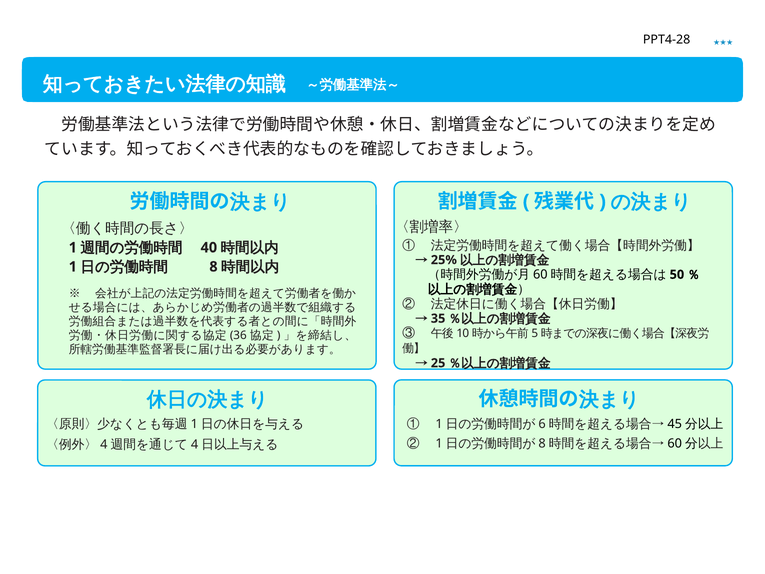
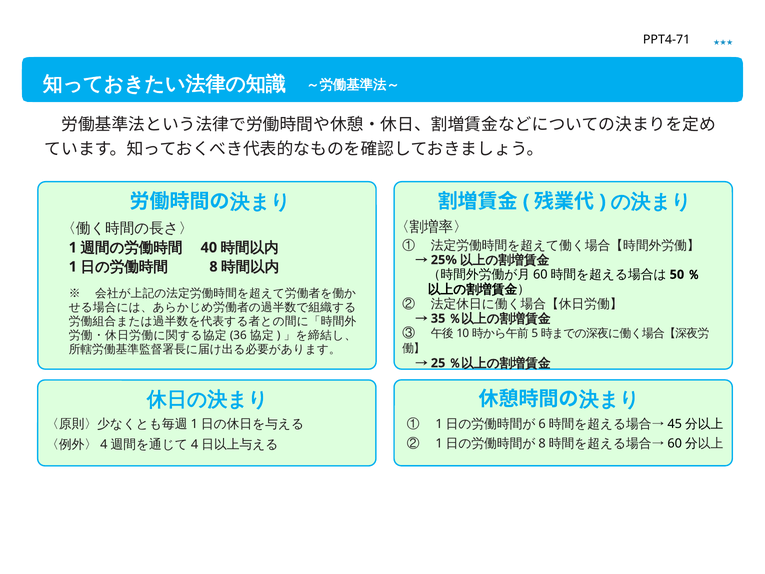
PPT4-28: PPT4-28 -> PPT4-71
